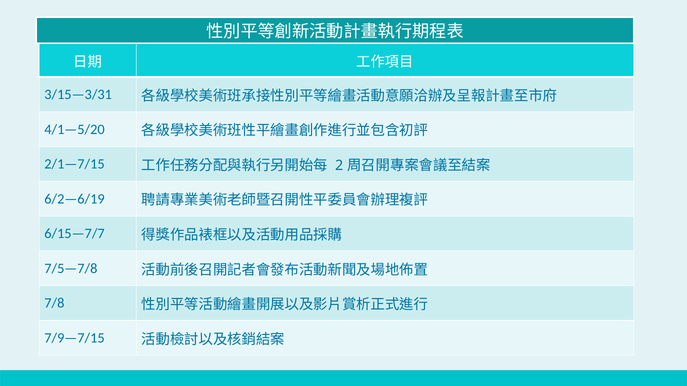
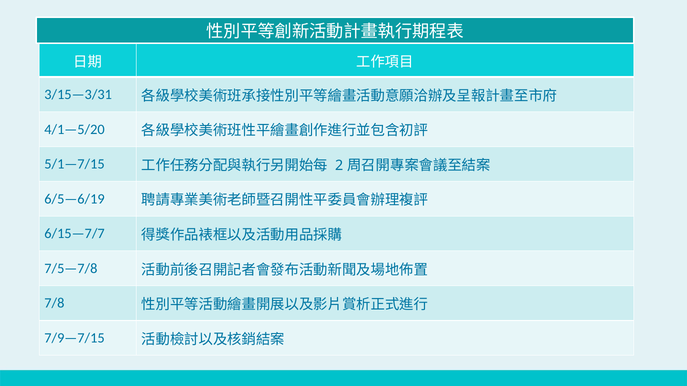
2/1—7/15: 2/1—7/15 -> 5/1—7/15
6/2—6/19: 6/2—6/19 -> 6/5—6/19
